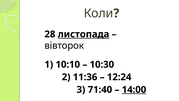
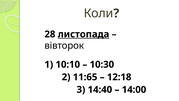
11:36: 11:36 -> 11:65
12:24: 12:24 -> 12:18
71:40: 71:40 -> 14:40
14:00 underline: present -> none
